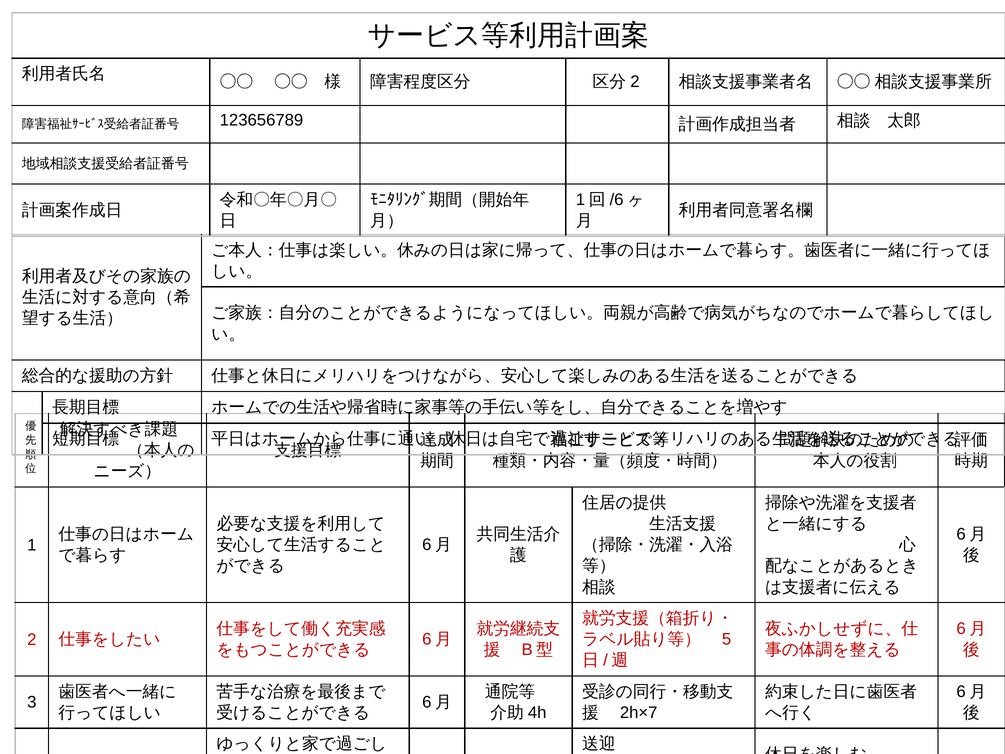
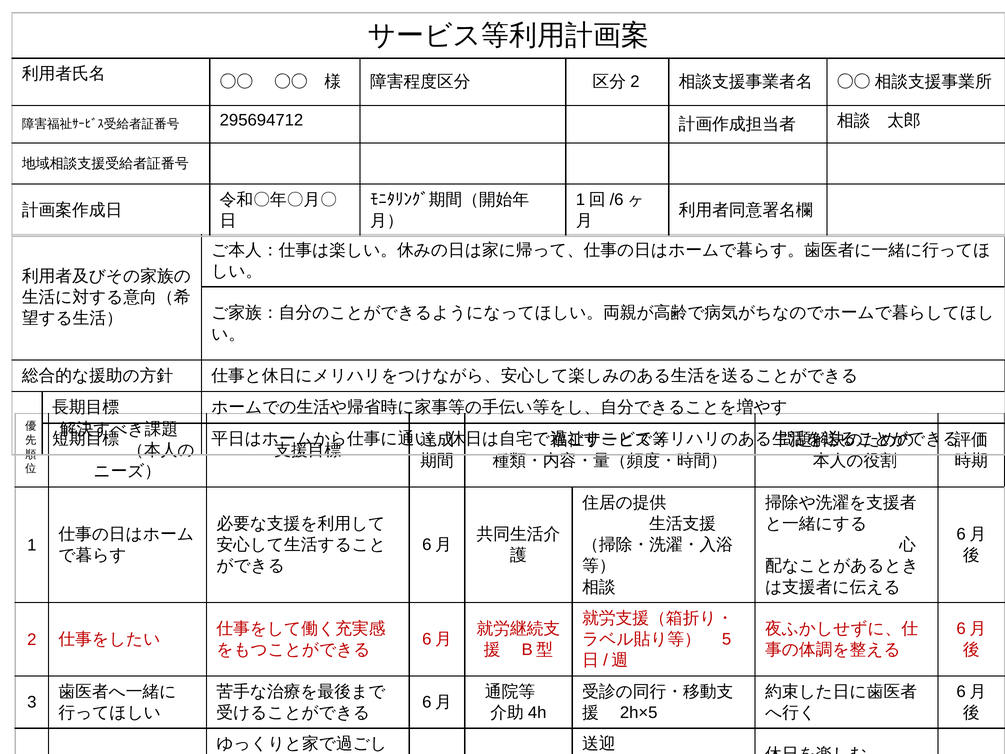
123656789: 123656789 -> 295694712
2h×7: 2h×7 -> 2h×5
